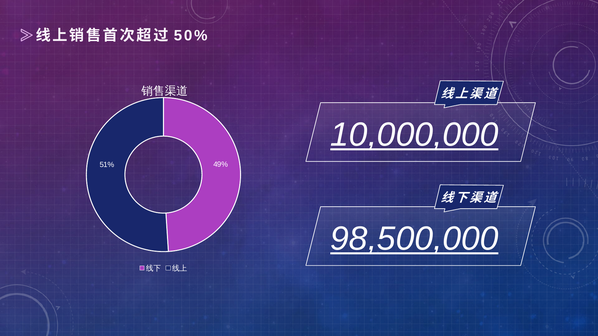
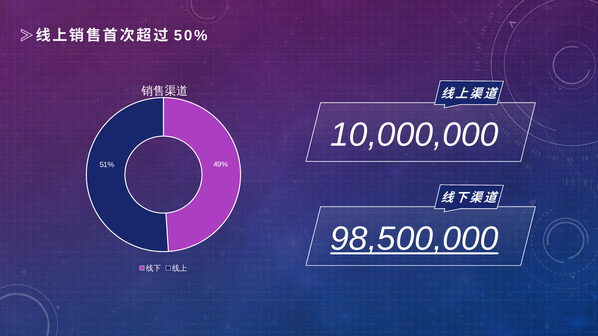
10,000,000 underline: present -> none
